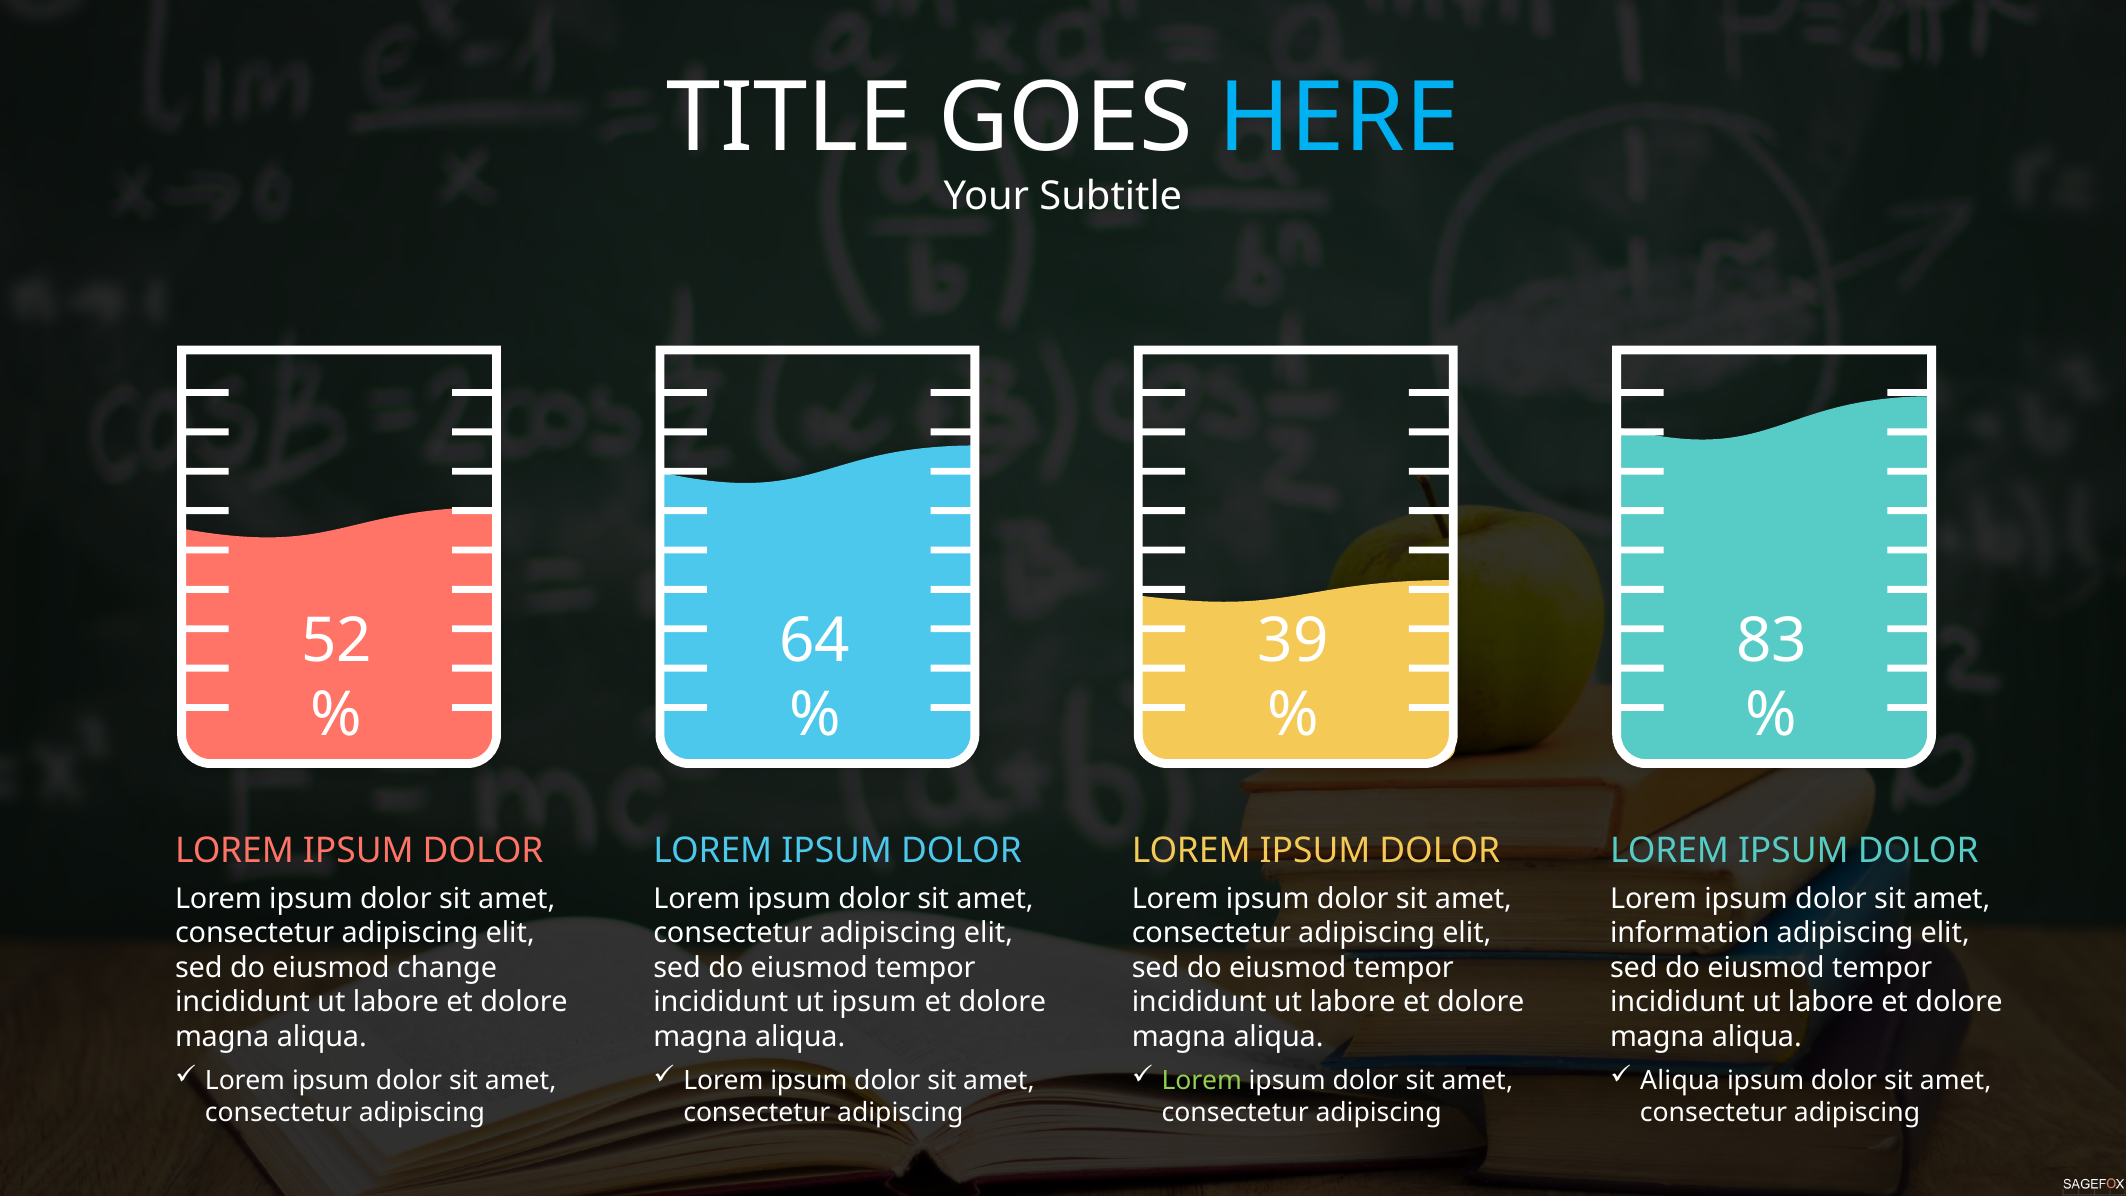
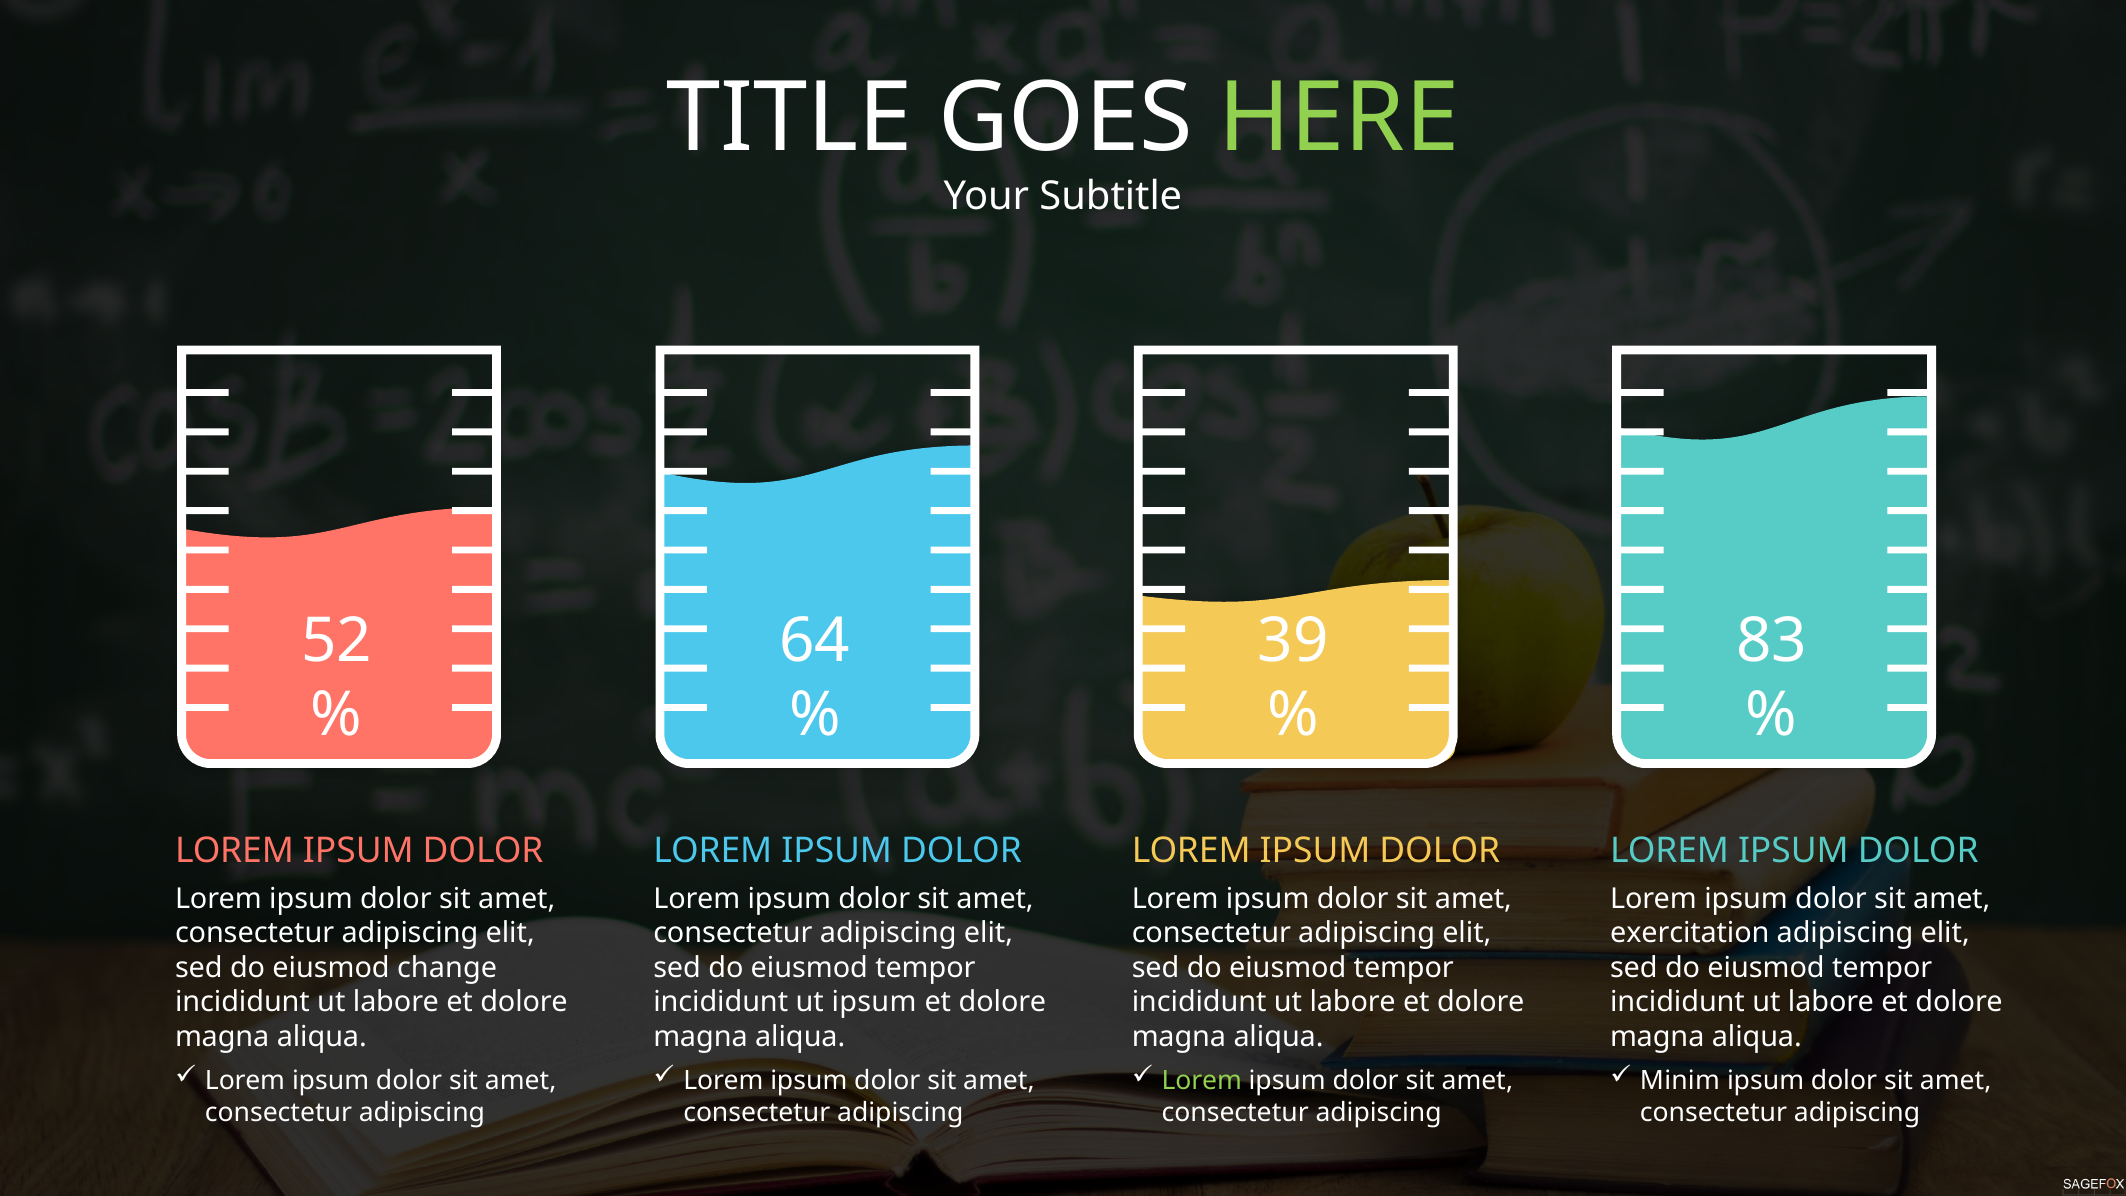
HERE colour: light blue -> light green
information: information -> exercitation
Aliqua at (1680, 1080): Aliqua -> Minim
